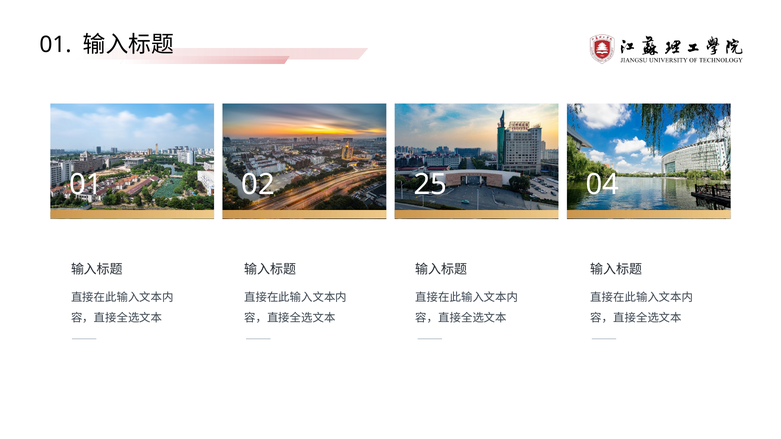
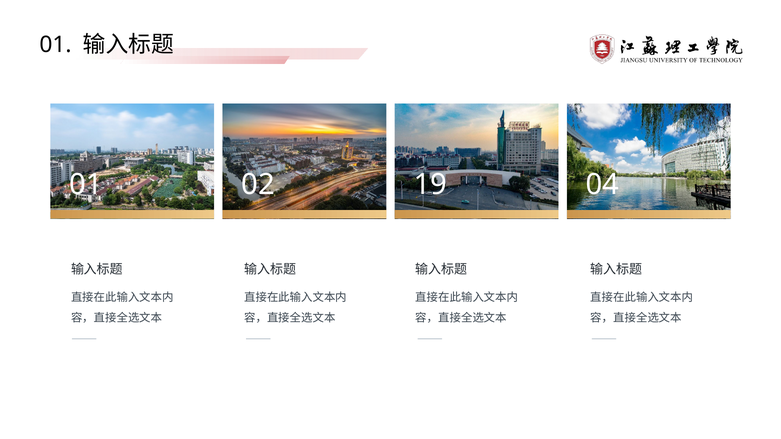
25: 25 -> 19
